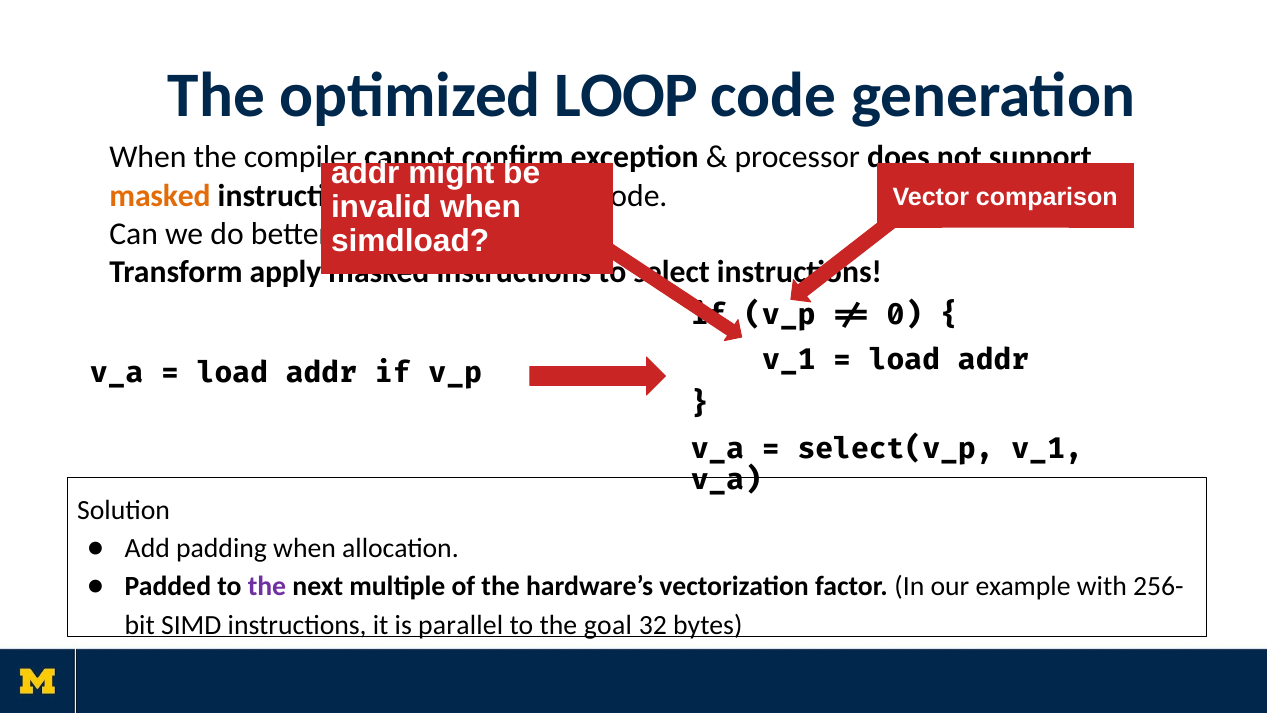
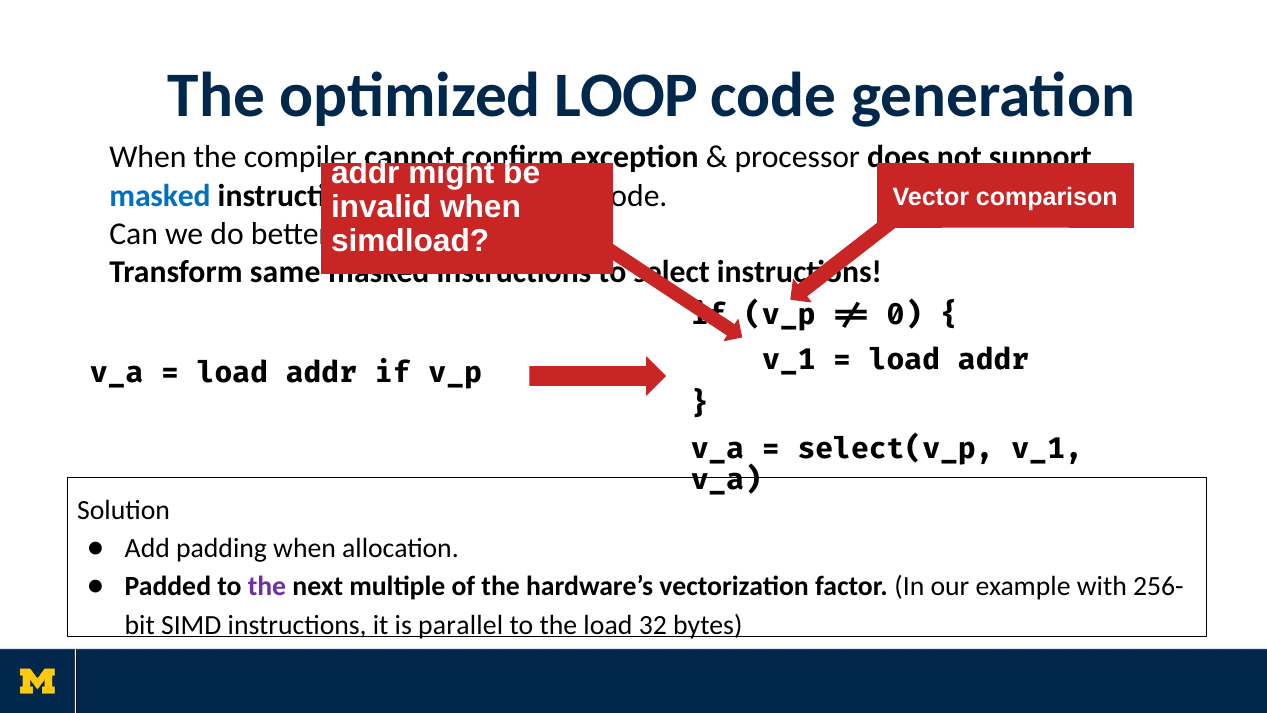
masked at (160, 195) colour: orange -> blue
apply: apply -> same
the goal: goal -> load
